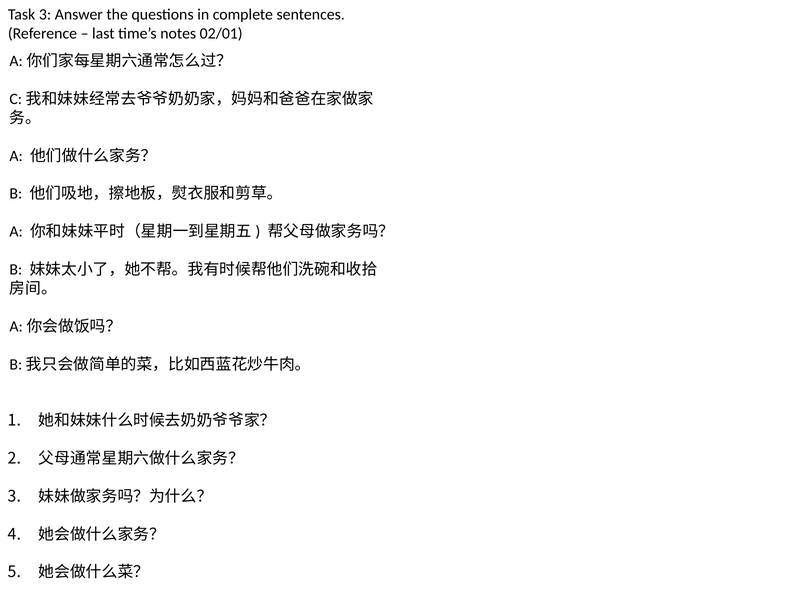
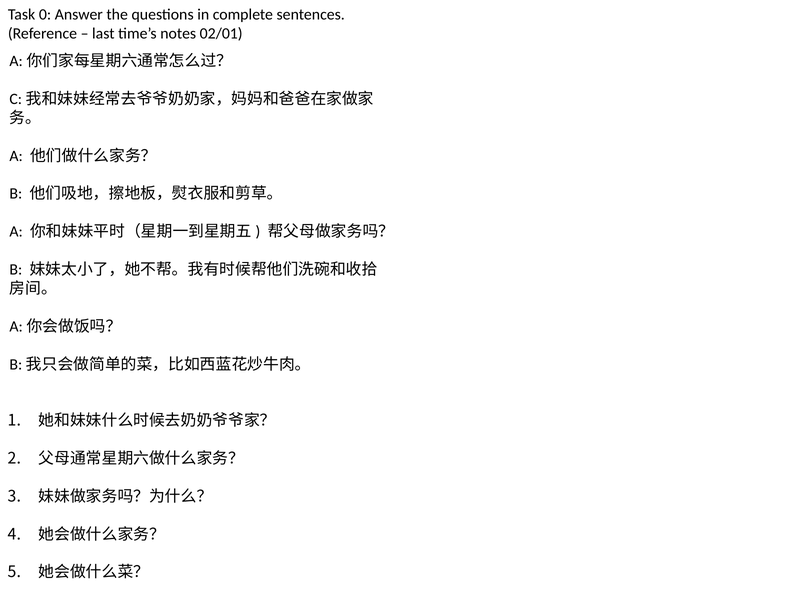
Task 3: 3 -> 0
